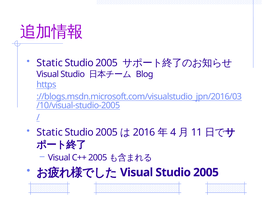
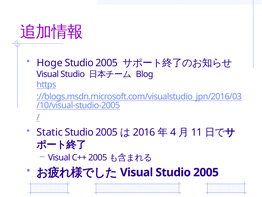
Static at (50, 63): Static -> Hoge
